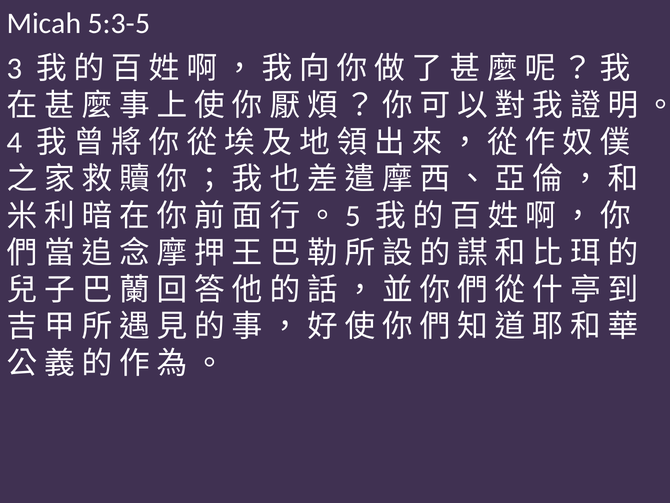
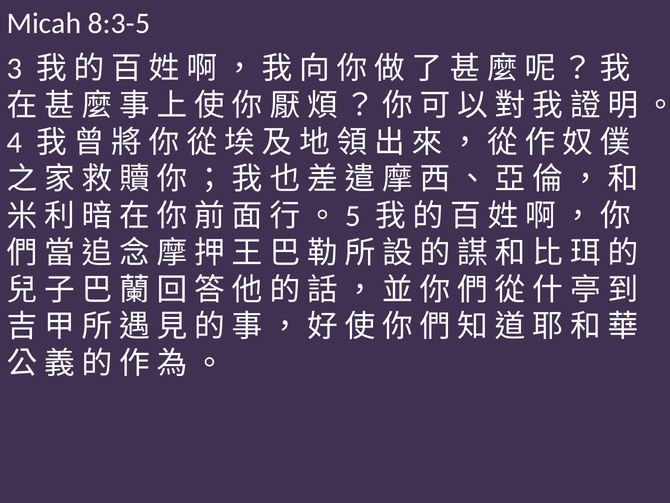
5:3-5: 5:3-5 -> 8:3-5
